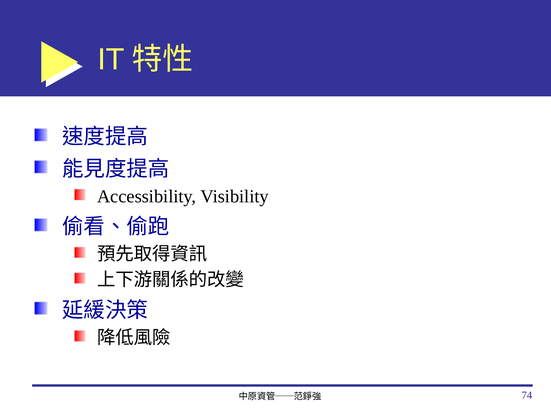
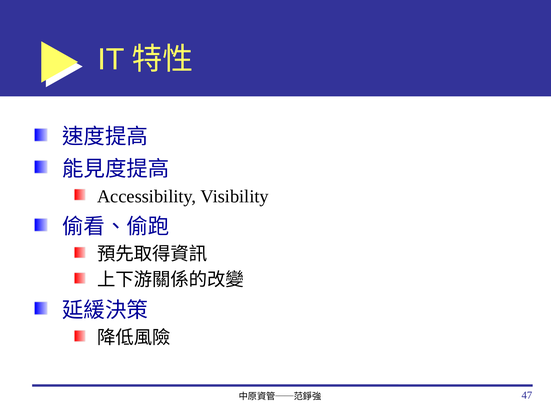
74: 74 -> 47
